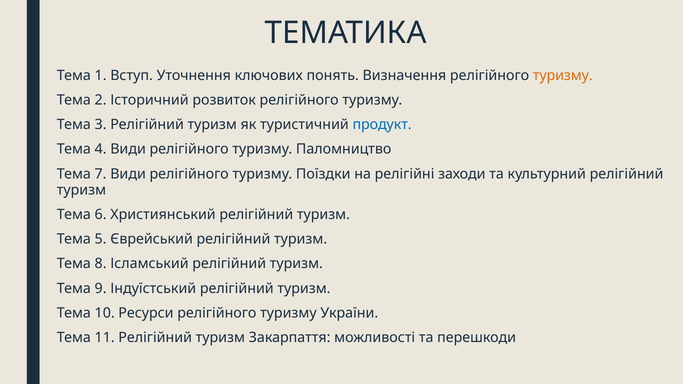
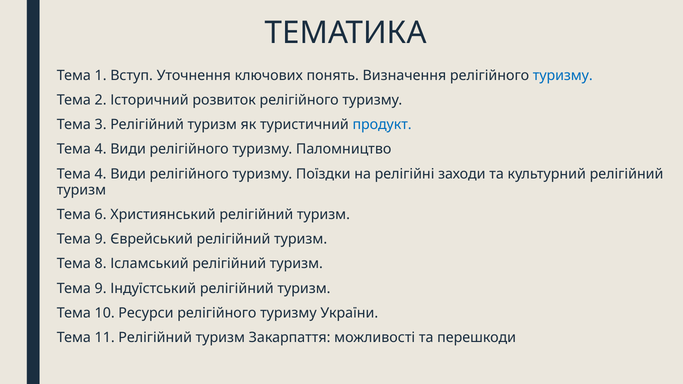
туризму at (563, 75) colour: orange -> blue
7 at (101, 174): 7 -> 4
5 at (101, 239): 5 -> 9
